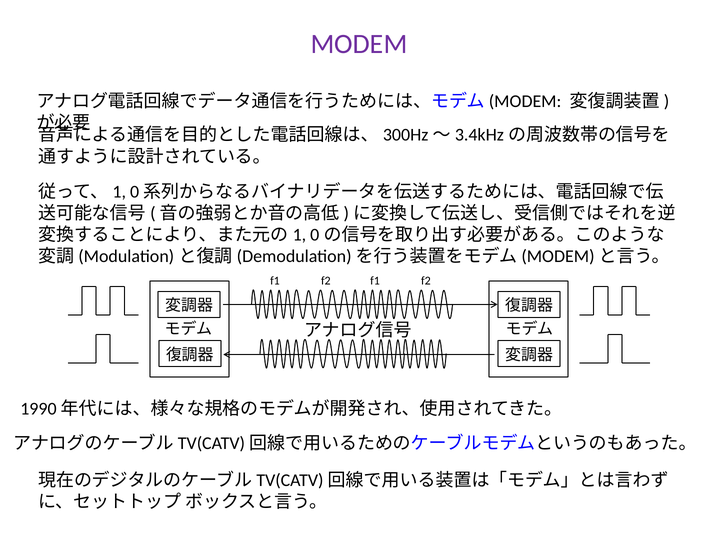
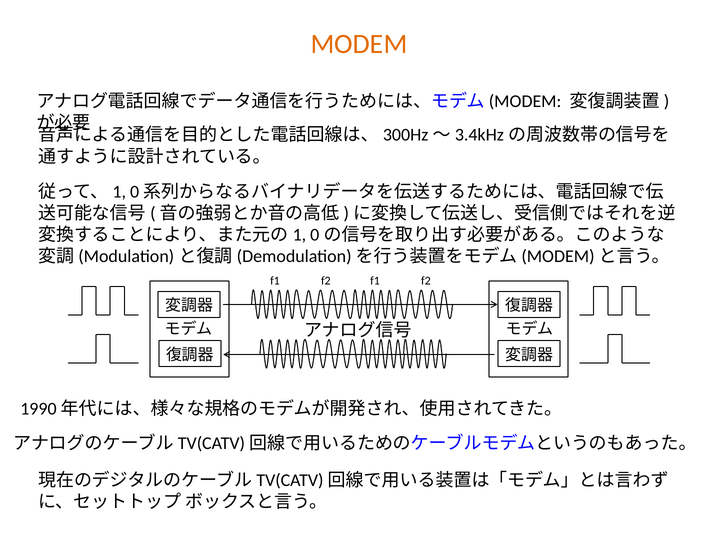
MODEM colour: purple -> orange
